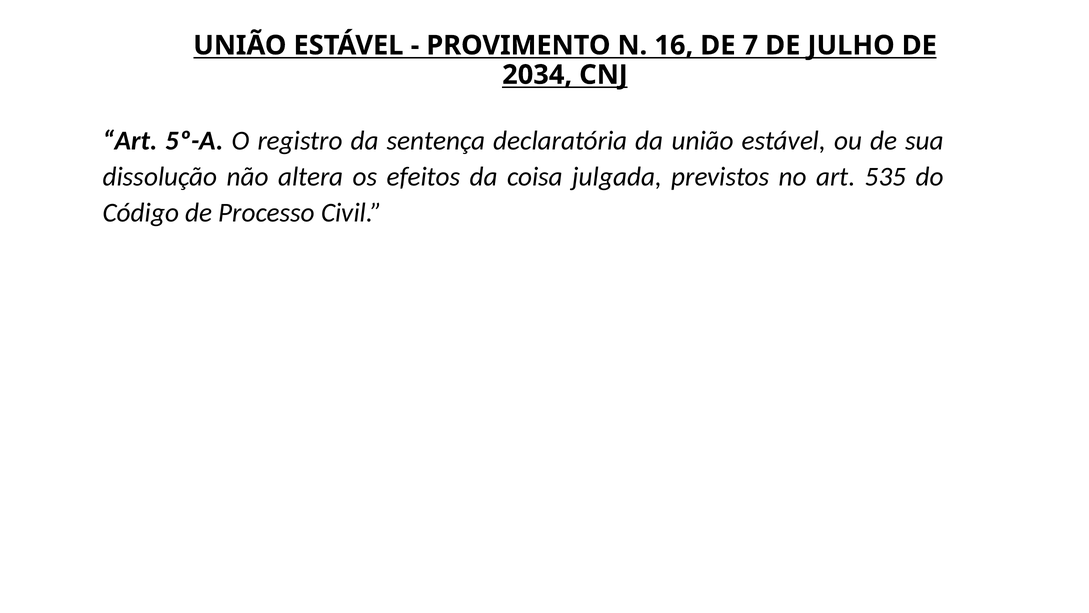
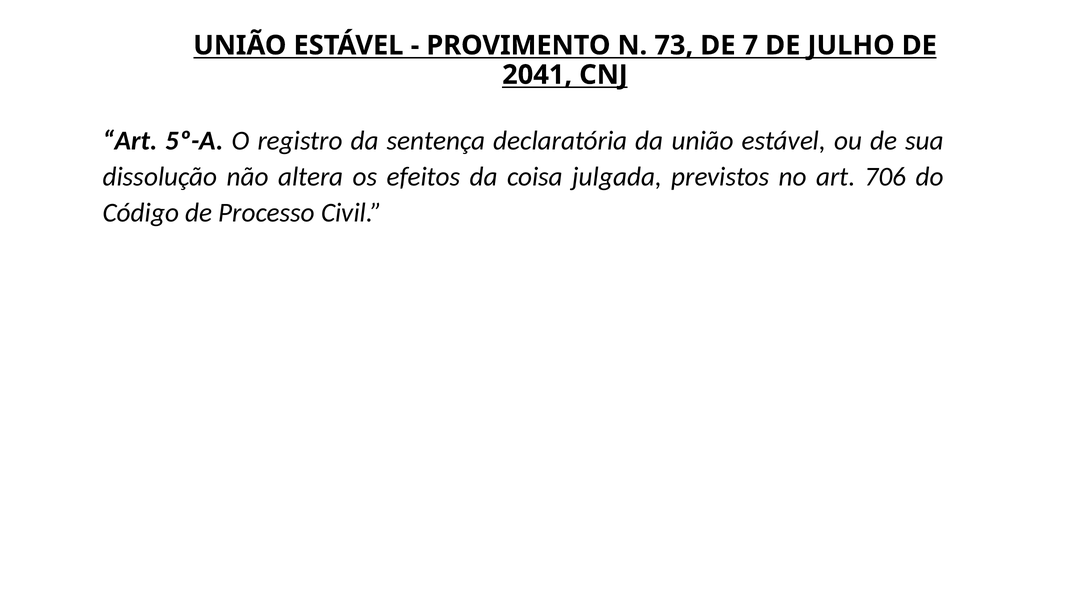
16: 16 -> 73
2034: 2034 -> 2041
535: 535 -> 706
